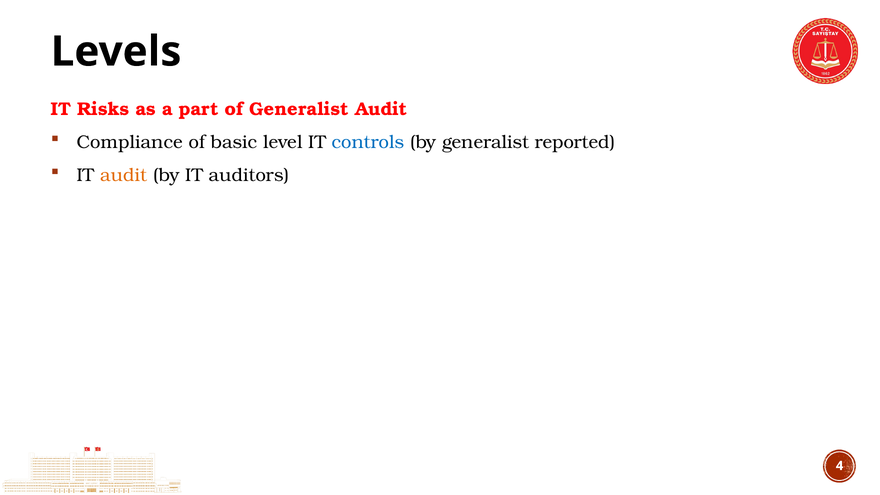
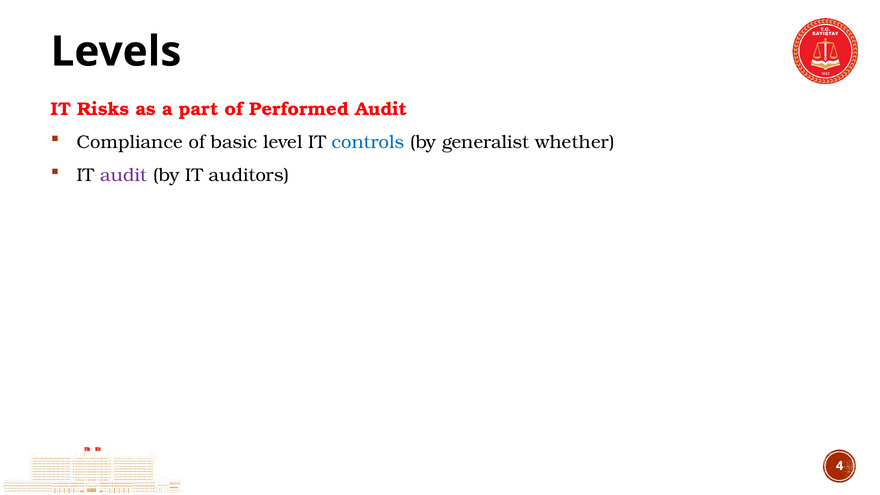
of Generalist: Generalist -> Performed
reported: reported -> whether
audit at (124, 175) colour: orange -> purple
